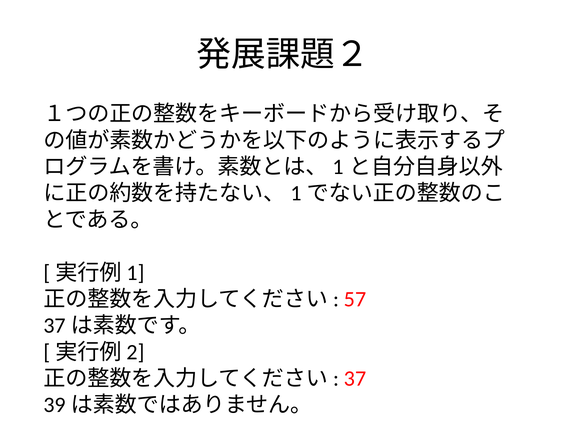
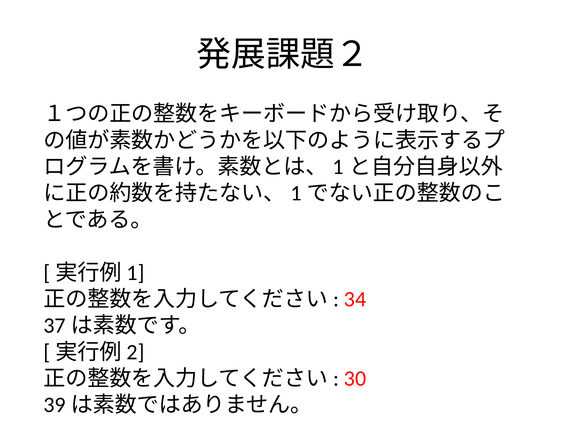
57: 57 -> 34
37: 37 -> 30
